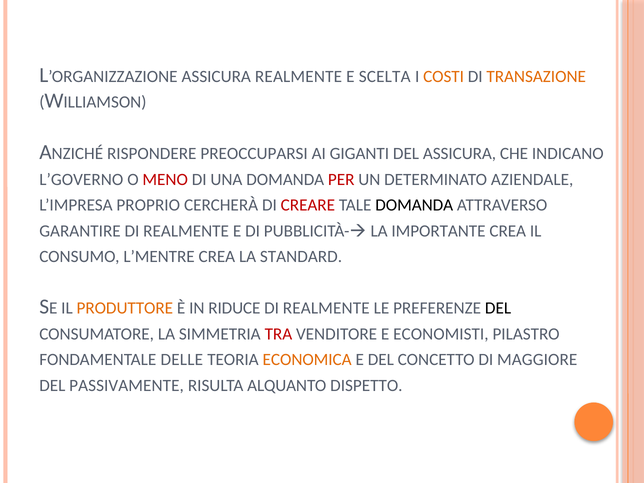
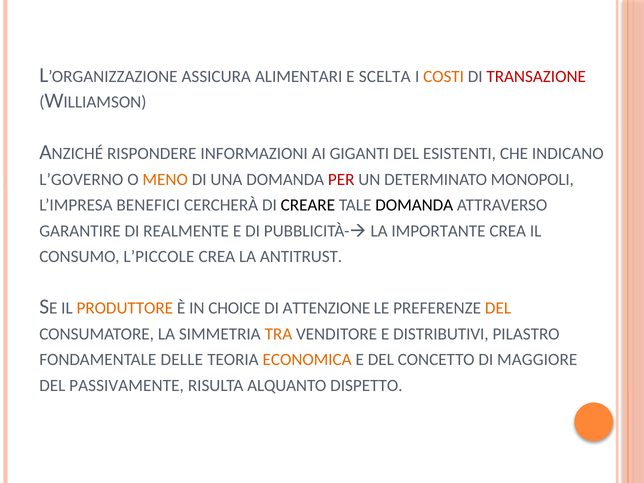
ASSICURA REALMENTE: REALMENTE -> ALIMENTARI
TRANSAZIONE colour: orange -> red
PREOCCUPARSI: PREOCCUPARSI -> INFORMAZIONI
DEL ASSICURA: ASSICURA -> ESISTENTI
MENO colour: red -> orange
AZIENDALE: AZIENDALE -> MONOPOLI
PROPRIO: PROPRIO -> BENEFICI
CREARE colour: red -> black
L’MENTRE: L’MENTRE -> L’PICCOLE
STANDARD: STANDARD -> ANTITRUST
RIDUCE: RIDUCE -> CHOICE
REALMENTE at (326, 308): REALMENTE -> ATTENZIONE
DEL at (498, 308) colour: black -> orange
TRA colour: red -> orange
ECONOMISTI: ECONOMISTI -> DISTRIBUTIVI
